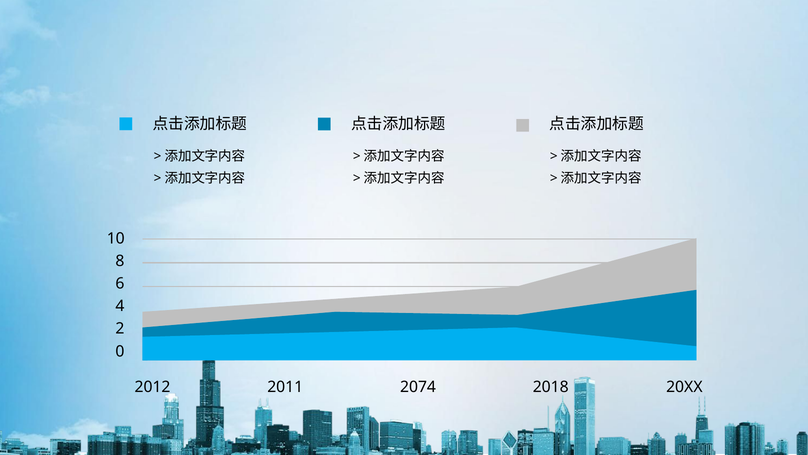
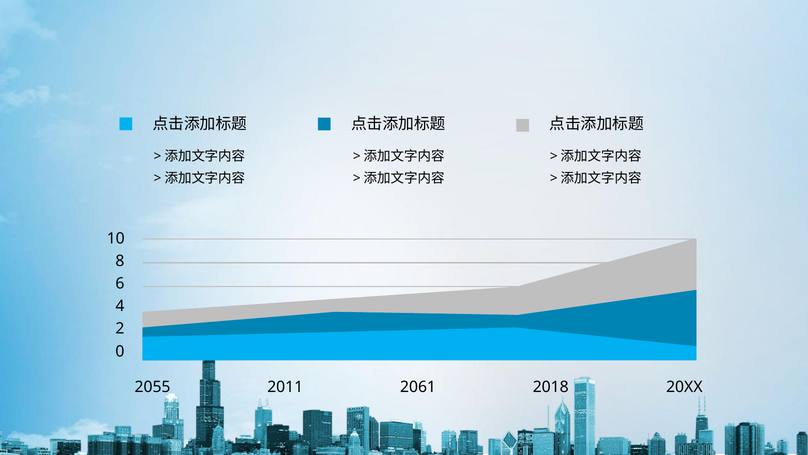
2012: 2012 -> 2055
2074: 2074 -> 2061
